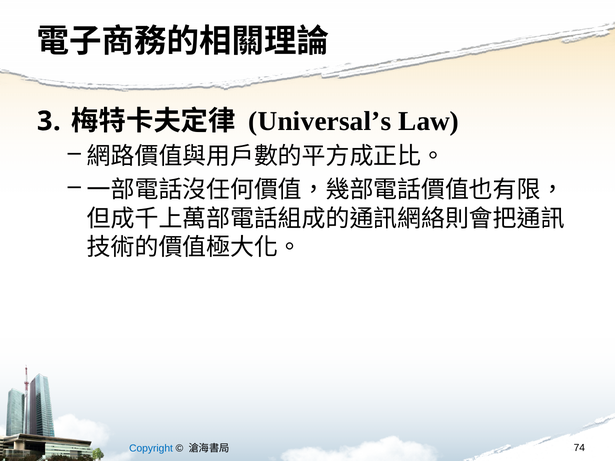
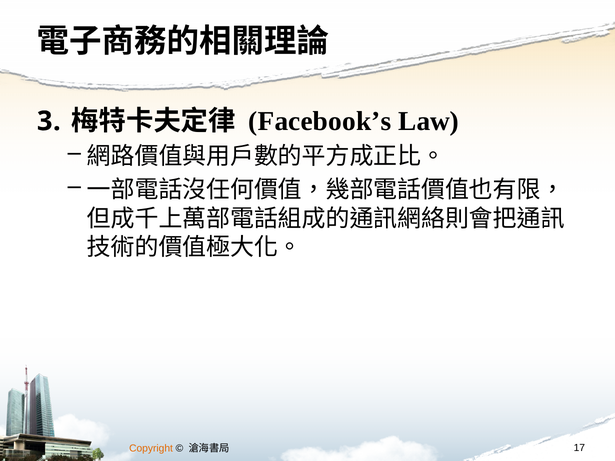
Universal’s: Universal’s -> Facebook’s
Copyright colour: blue -> orange
74: 74 -> 17
